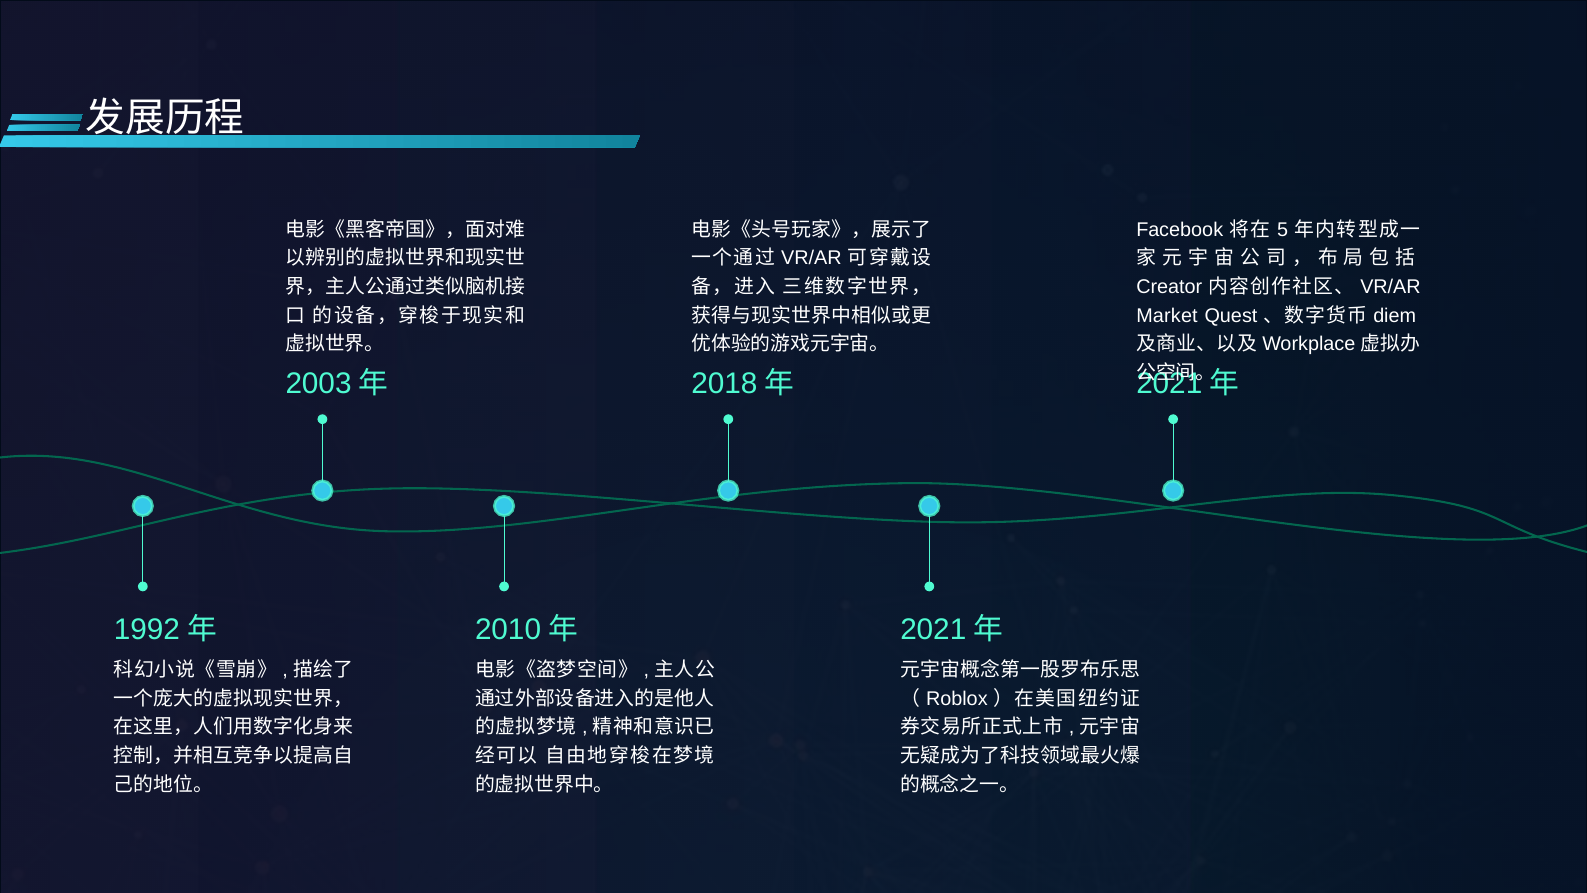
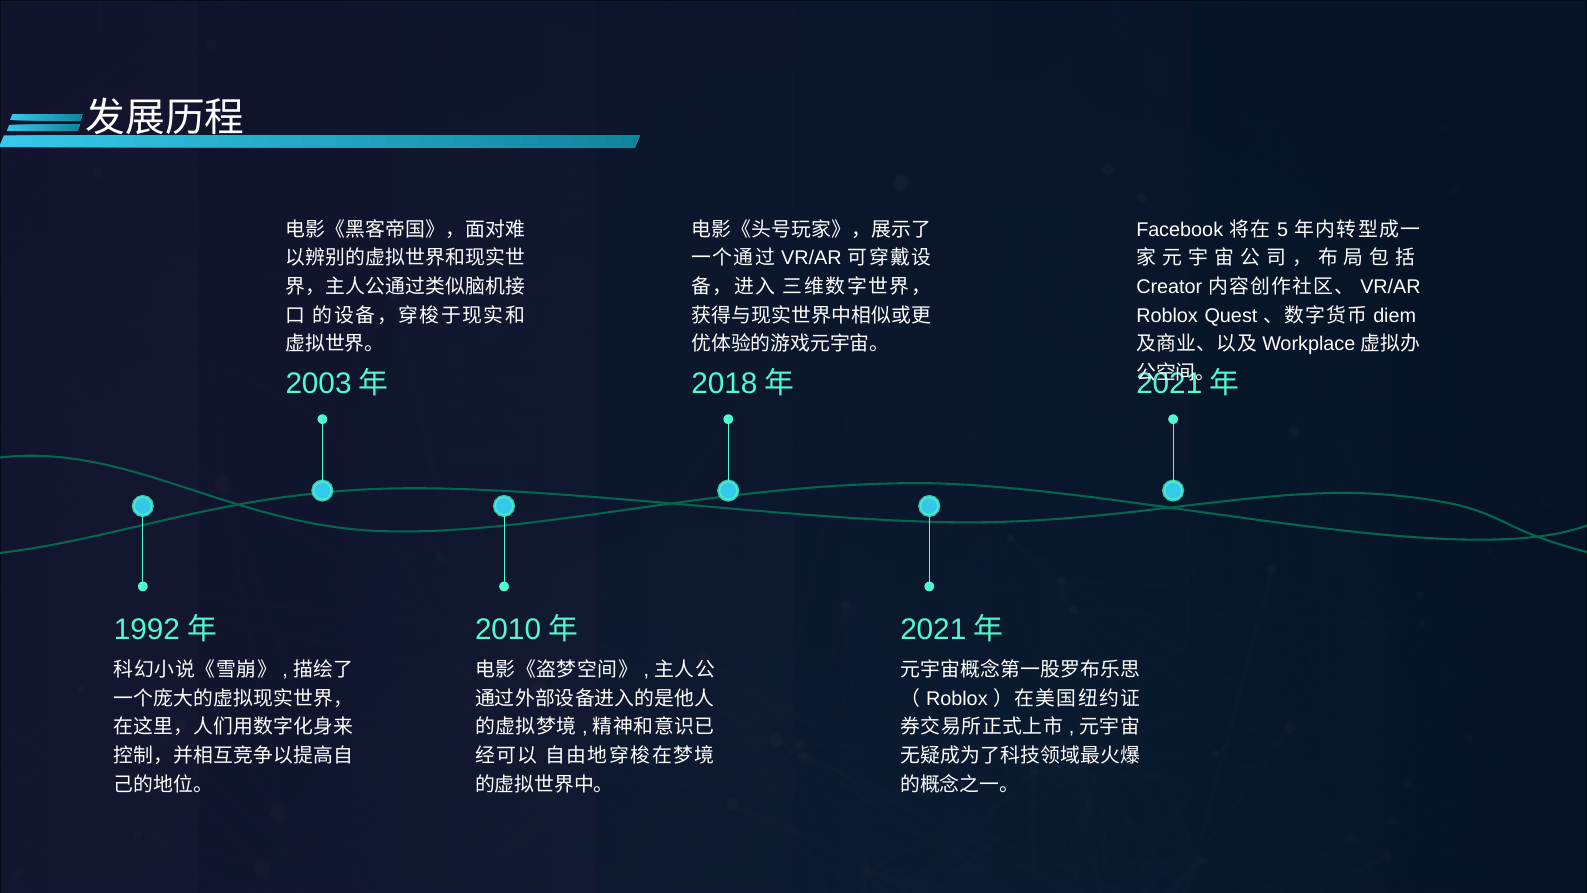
Market at (1167, 315): Market -> Roblox
